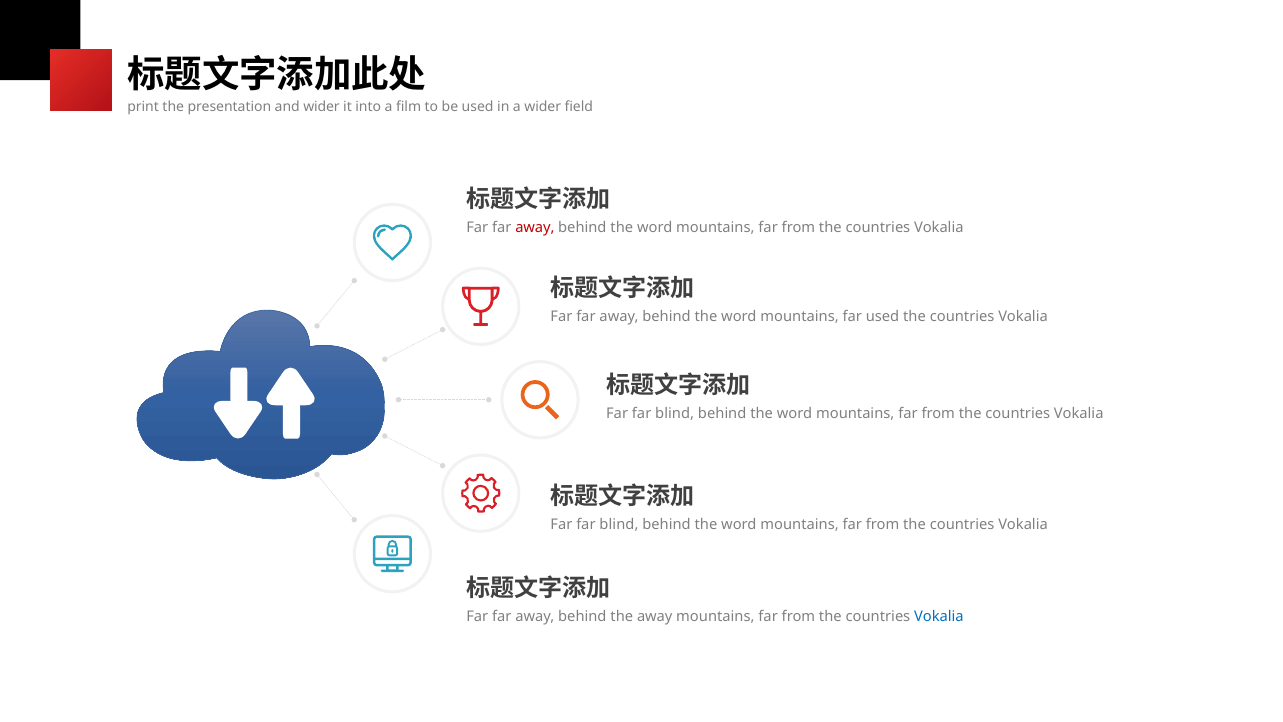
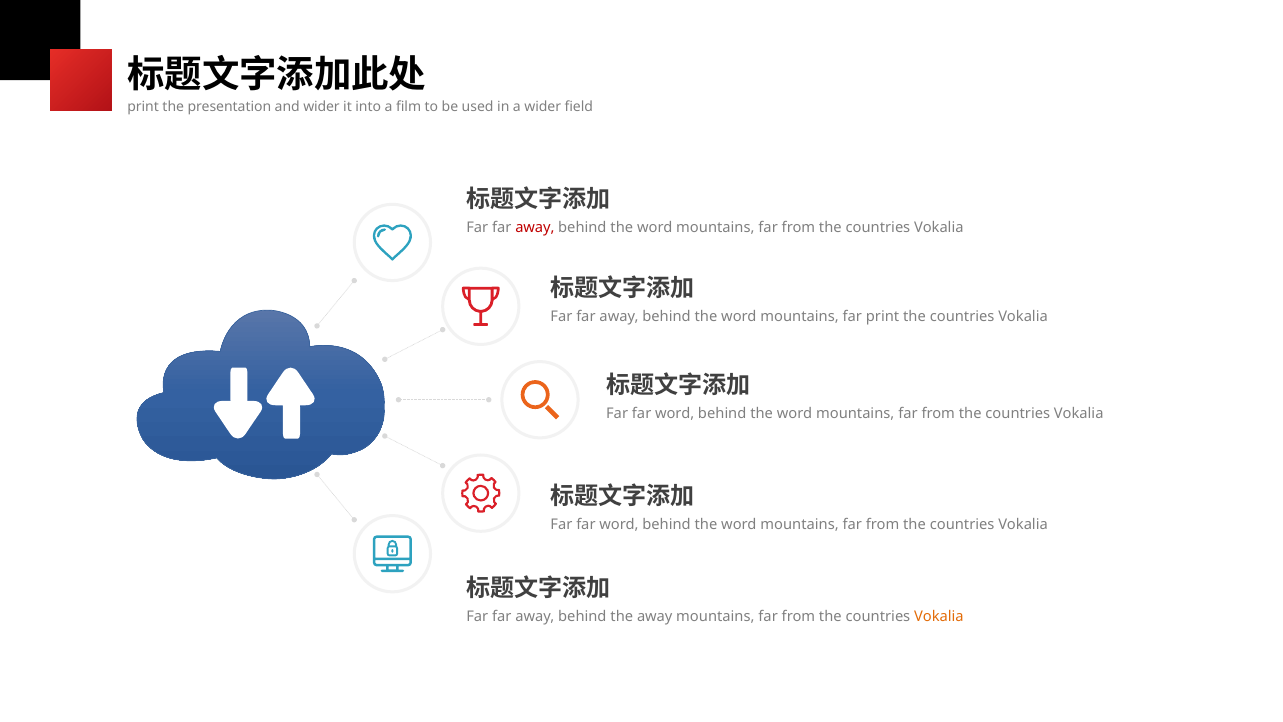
far used: used -> print
blind at (675, 414): blind -> word
blind at (619, 524): blind -> word
Vokalia at (939, 616) colour: blue -> orange
